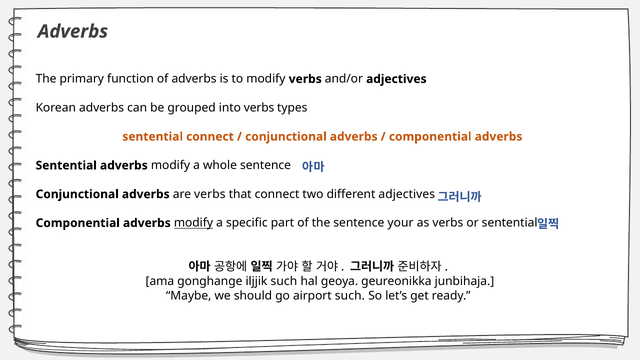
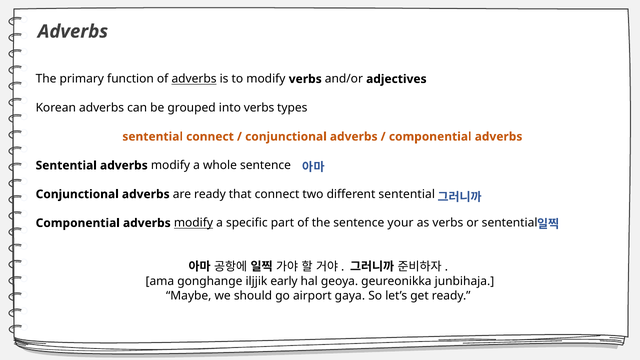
adverbs at (194, 79) underline: none -> present
are verbs: verbs -> ready
different adjectives: adjectives -> sentential
iljjik such: such -> early
airport such: such -> gaya
